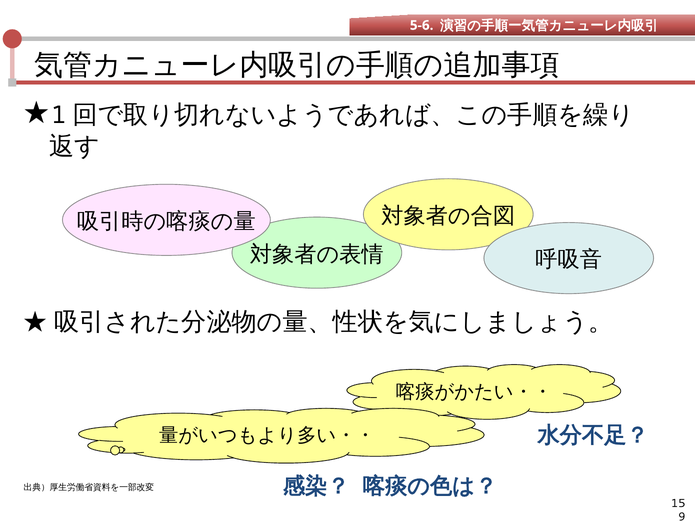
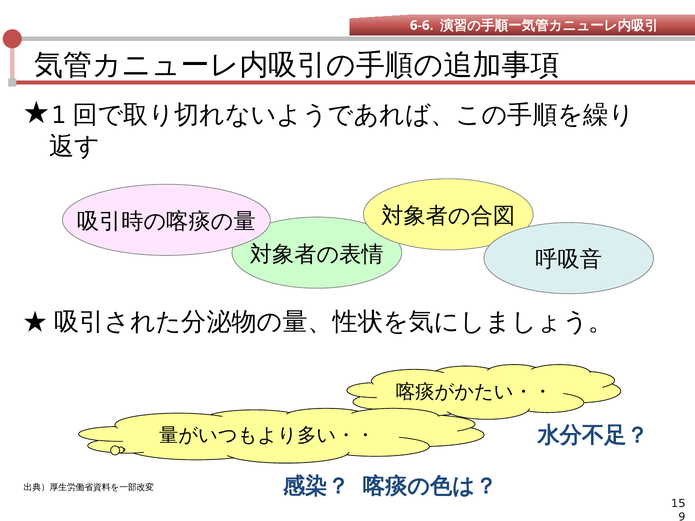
5-6: 5-6 -> 6-6
